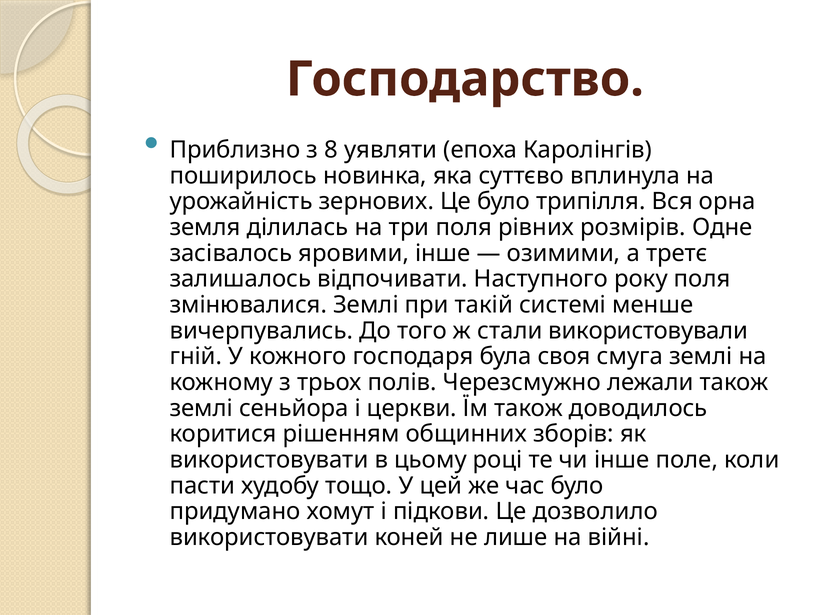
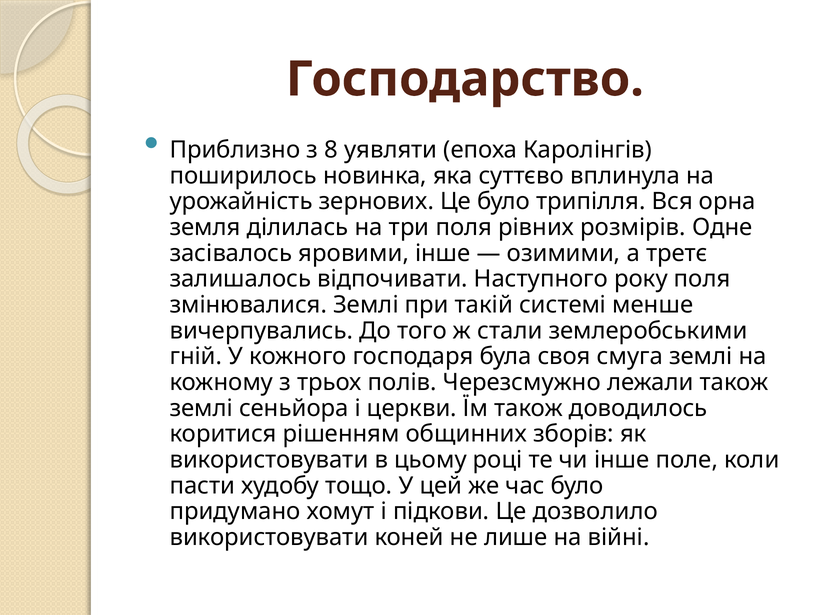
використовували: використовували -> землеробськими
